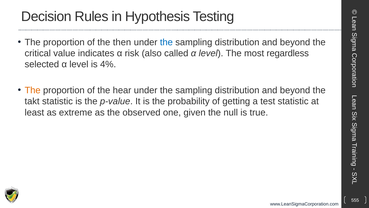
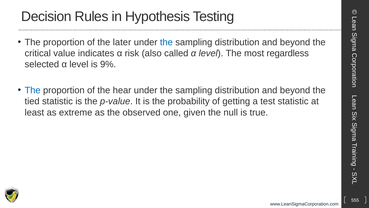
then: then -> later
4%: 4% -> 9%
The at (33, 90) colour: orange -> blue
takt: takt -> tied
